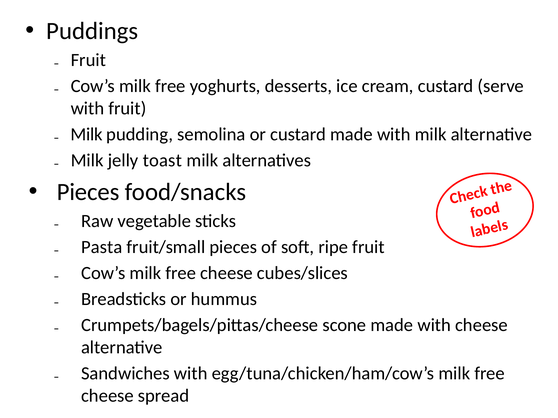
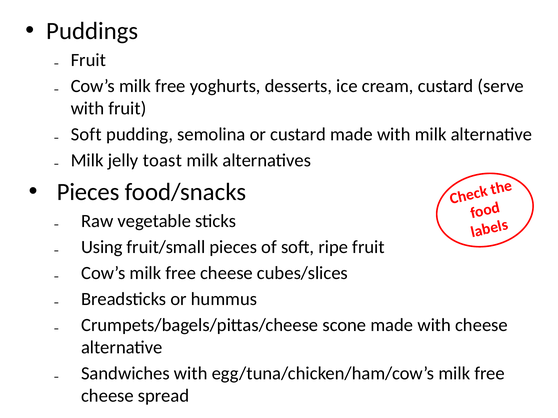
Milk at (87, 135): Milk -> Soft
Pasta: Pasta -> Using
